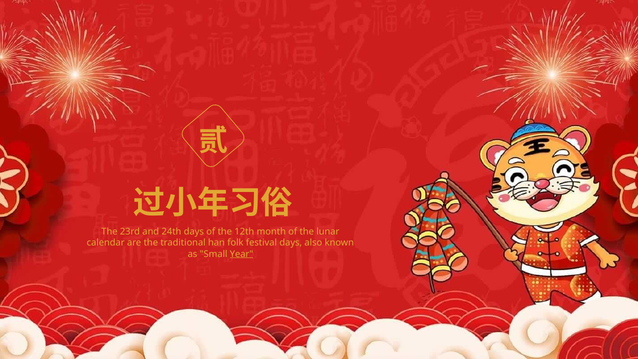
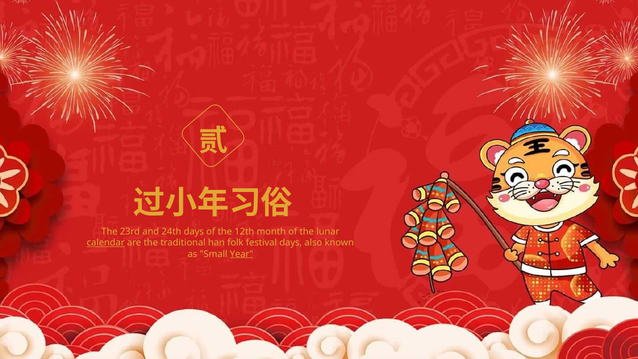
calendar underline: none -> present
